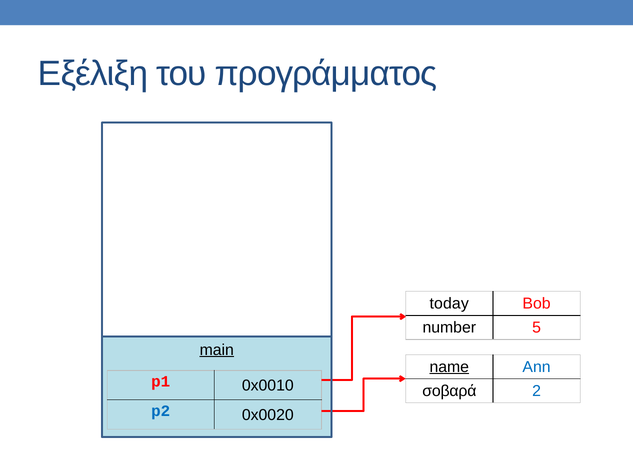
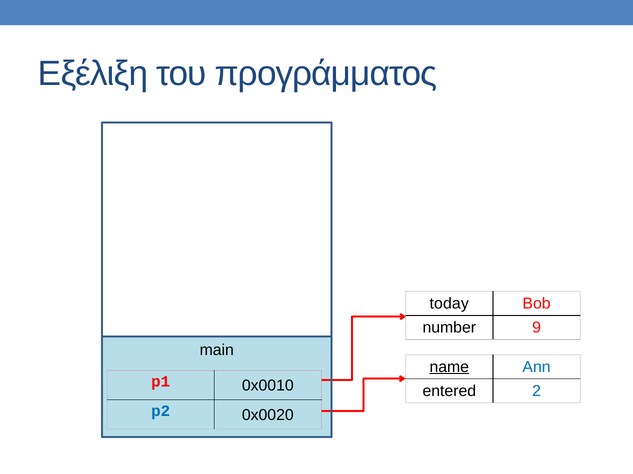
5: 5 -> 9
main underline: present -> none
σοβαρά: σοβαρά -> entered
